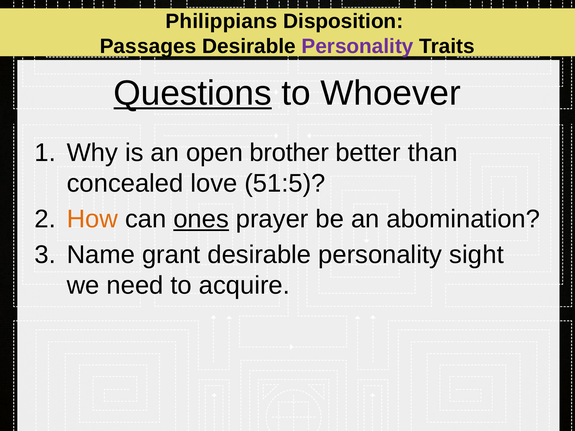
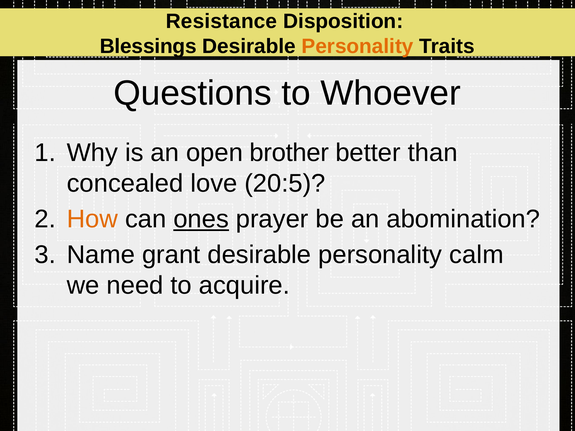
Philippians: Philippians -> Resistance
Passages: Passages -> Blessings
Personality at (358, 46) colour: purple -> orange
Questions underline: present -> none
51:5: 51:5 -> 20:5
sight: sight -> calm
